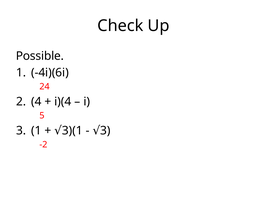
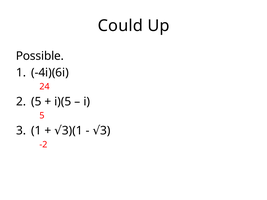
Check: Check -> Could
2 4: 4 -> 5
i)(4: i)(4 -> i)(5
